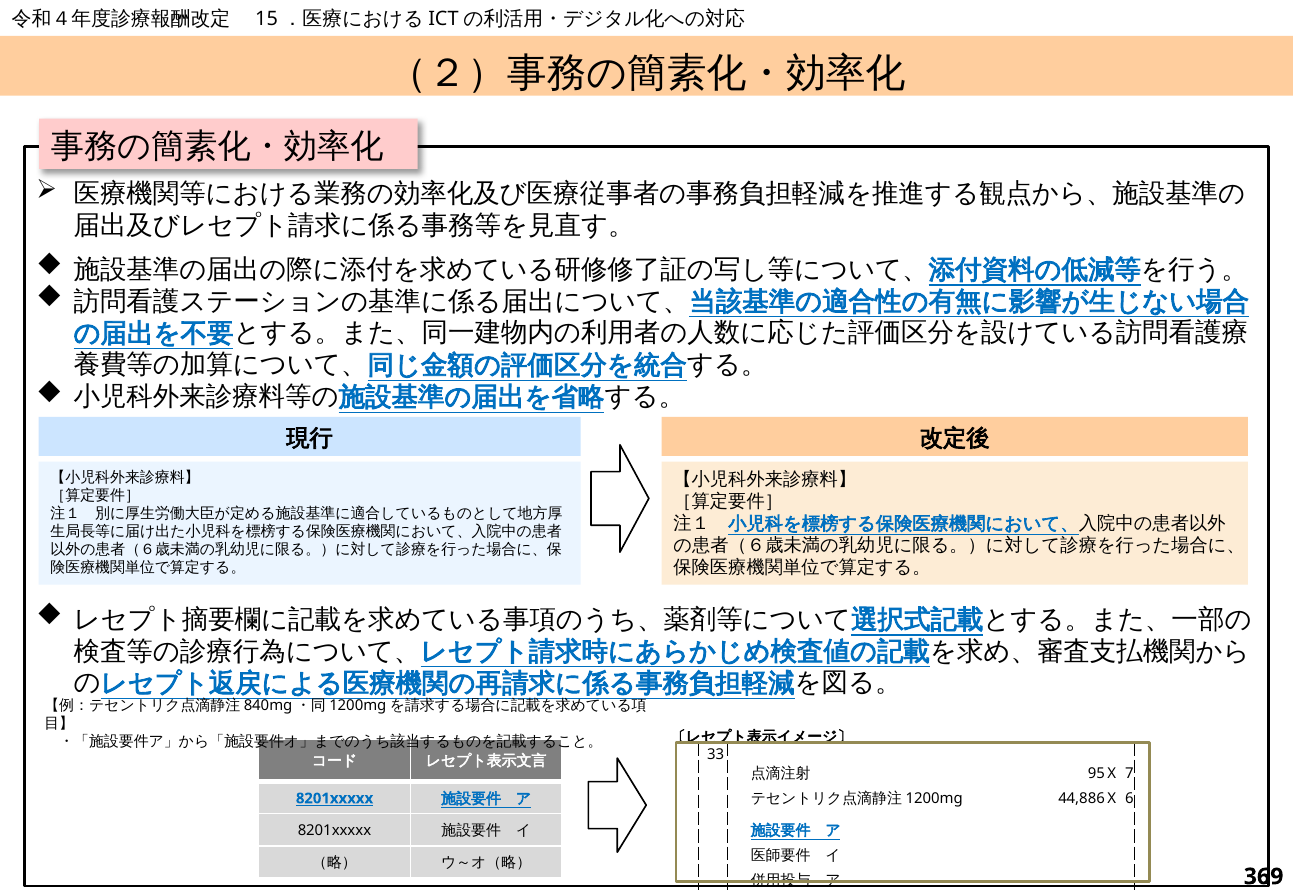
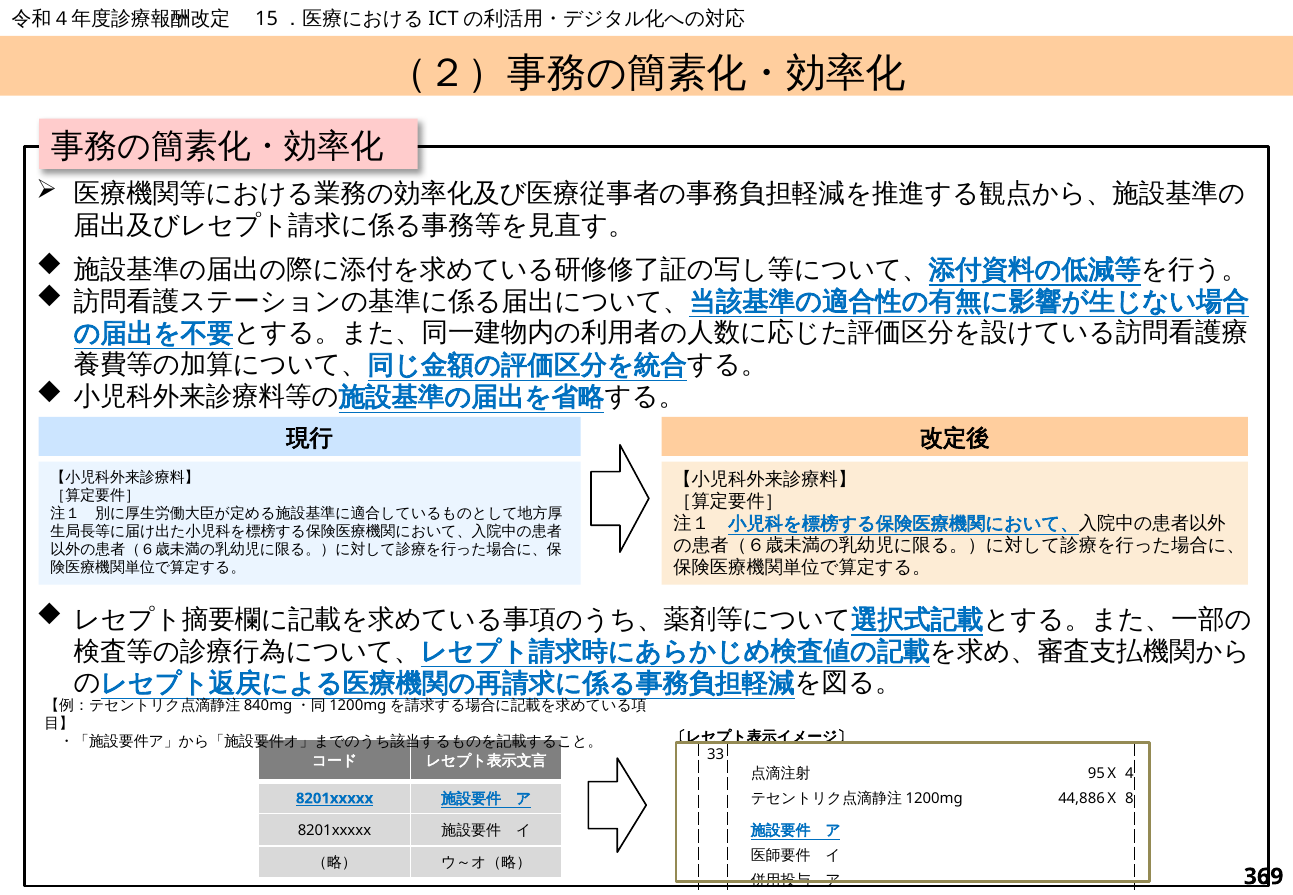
7: 7 -> 4
6: 6 -> 8
